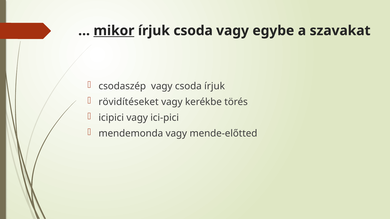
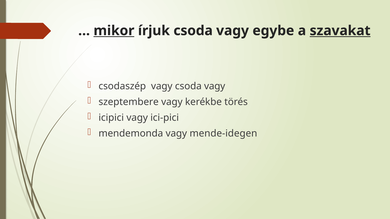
szavakat underline: none -> present
vagy csoda írjuk: írjuk -> vagy
rövidítéseket: rövidítéseket -> szeptembere
mende-előtted: mende-előtted -> mende-idegen
